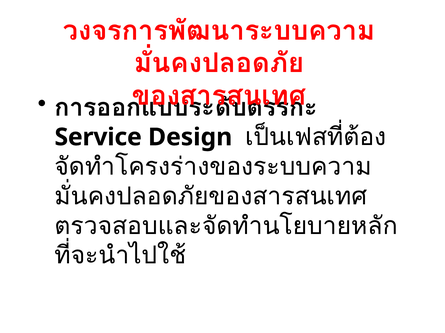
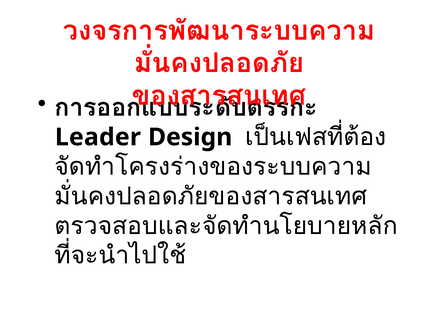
Service: Service -> Leader
